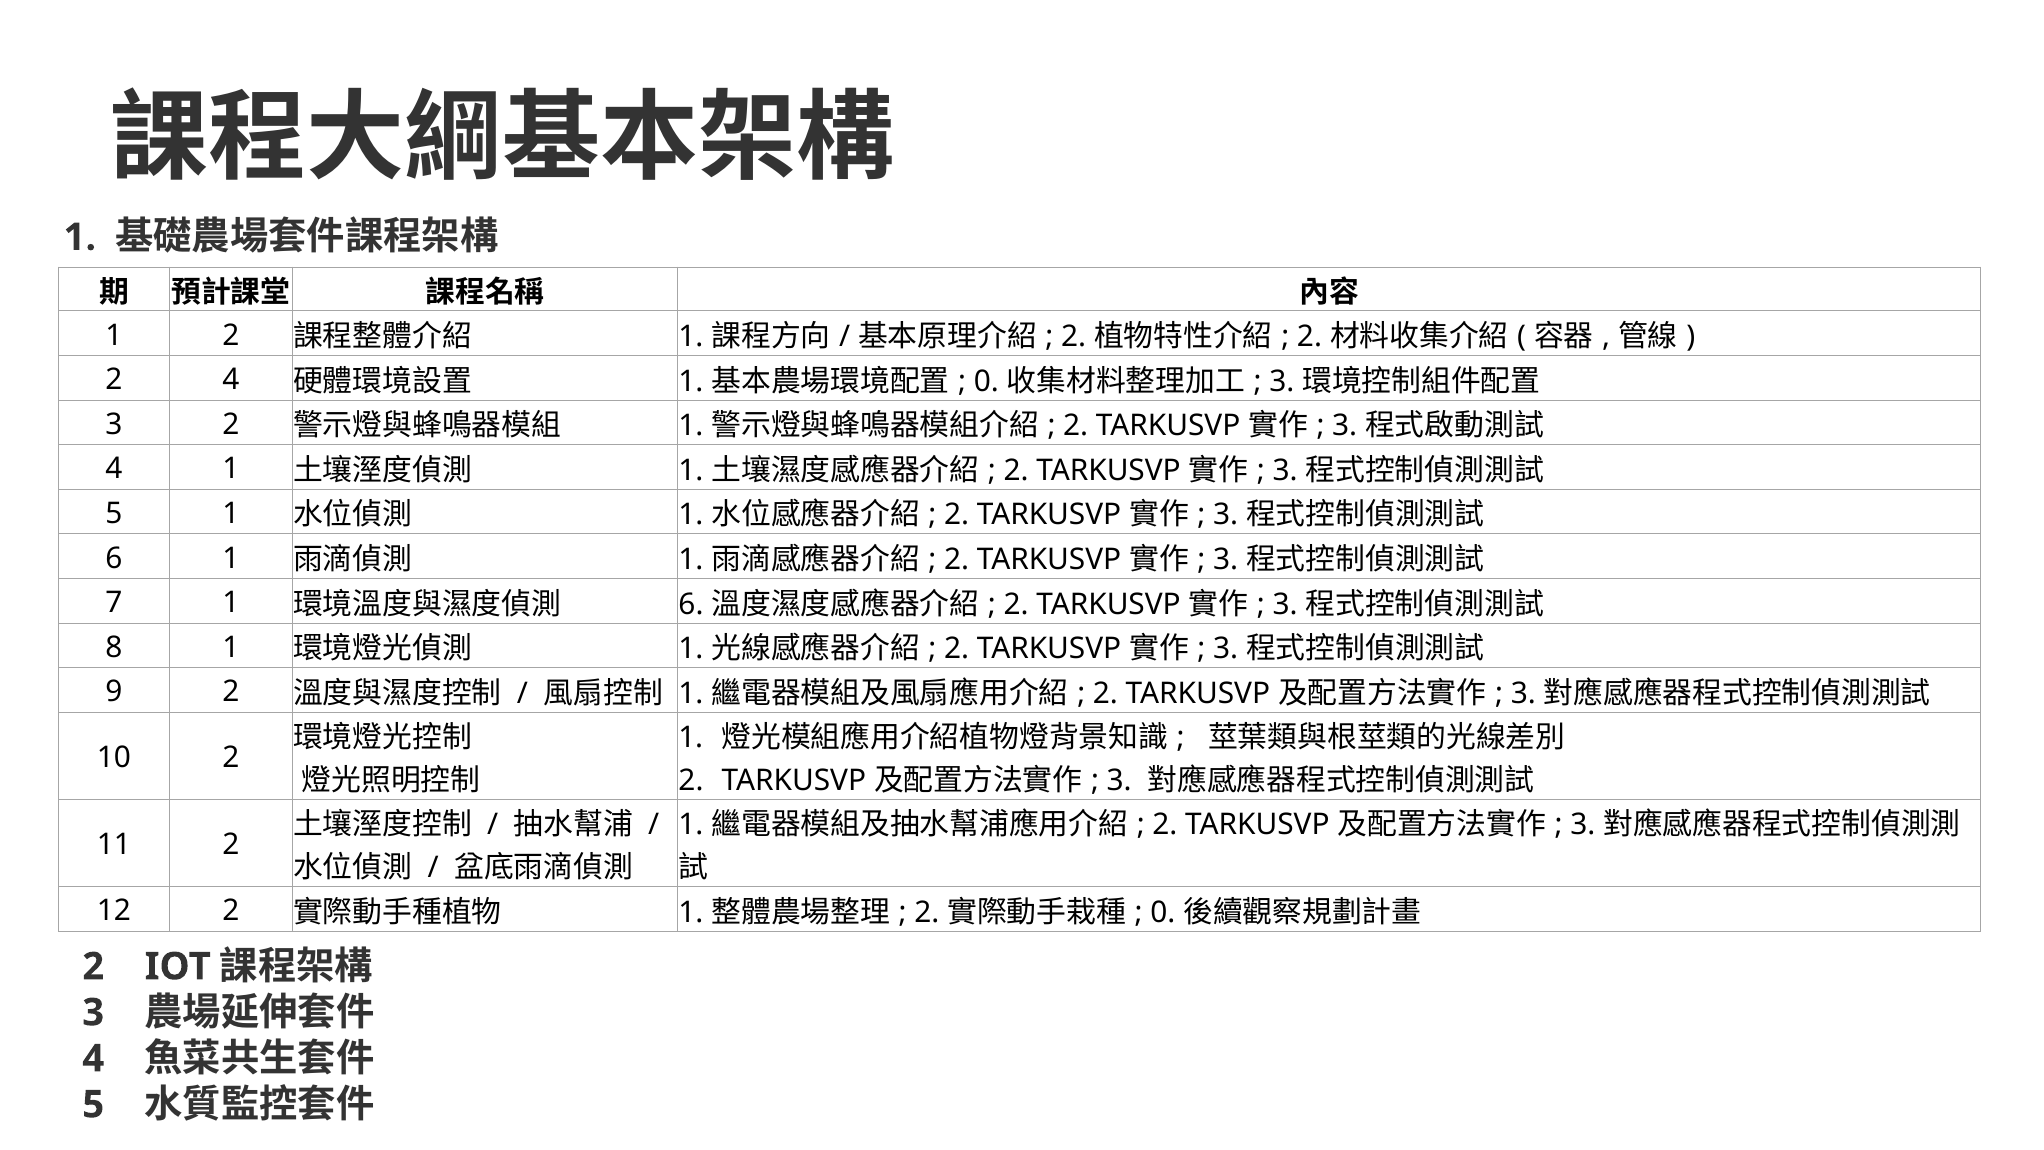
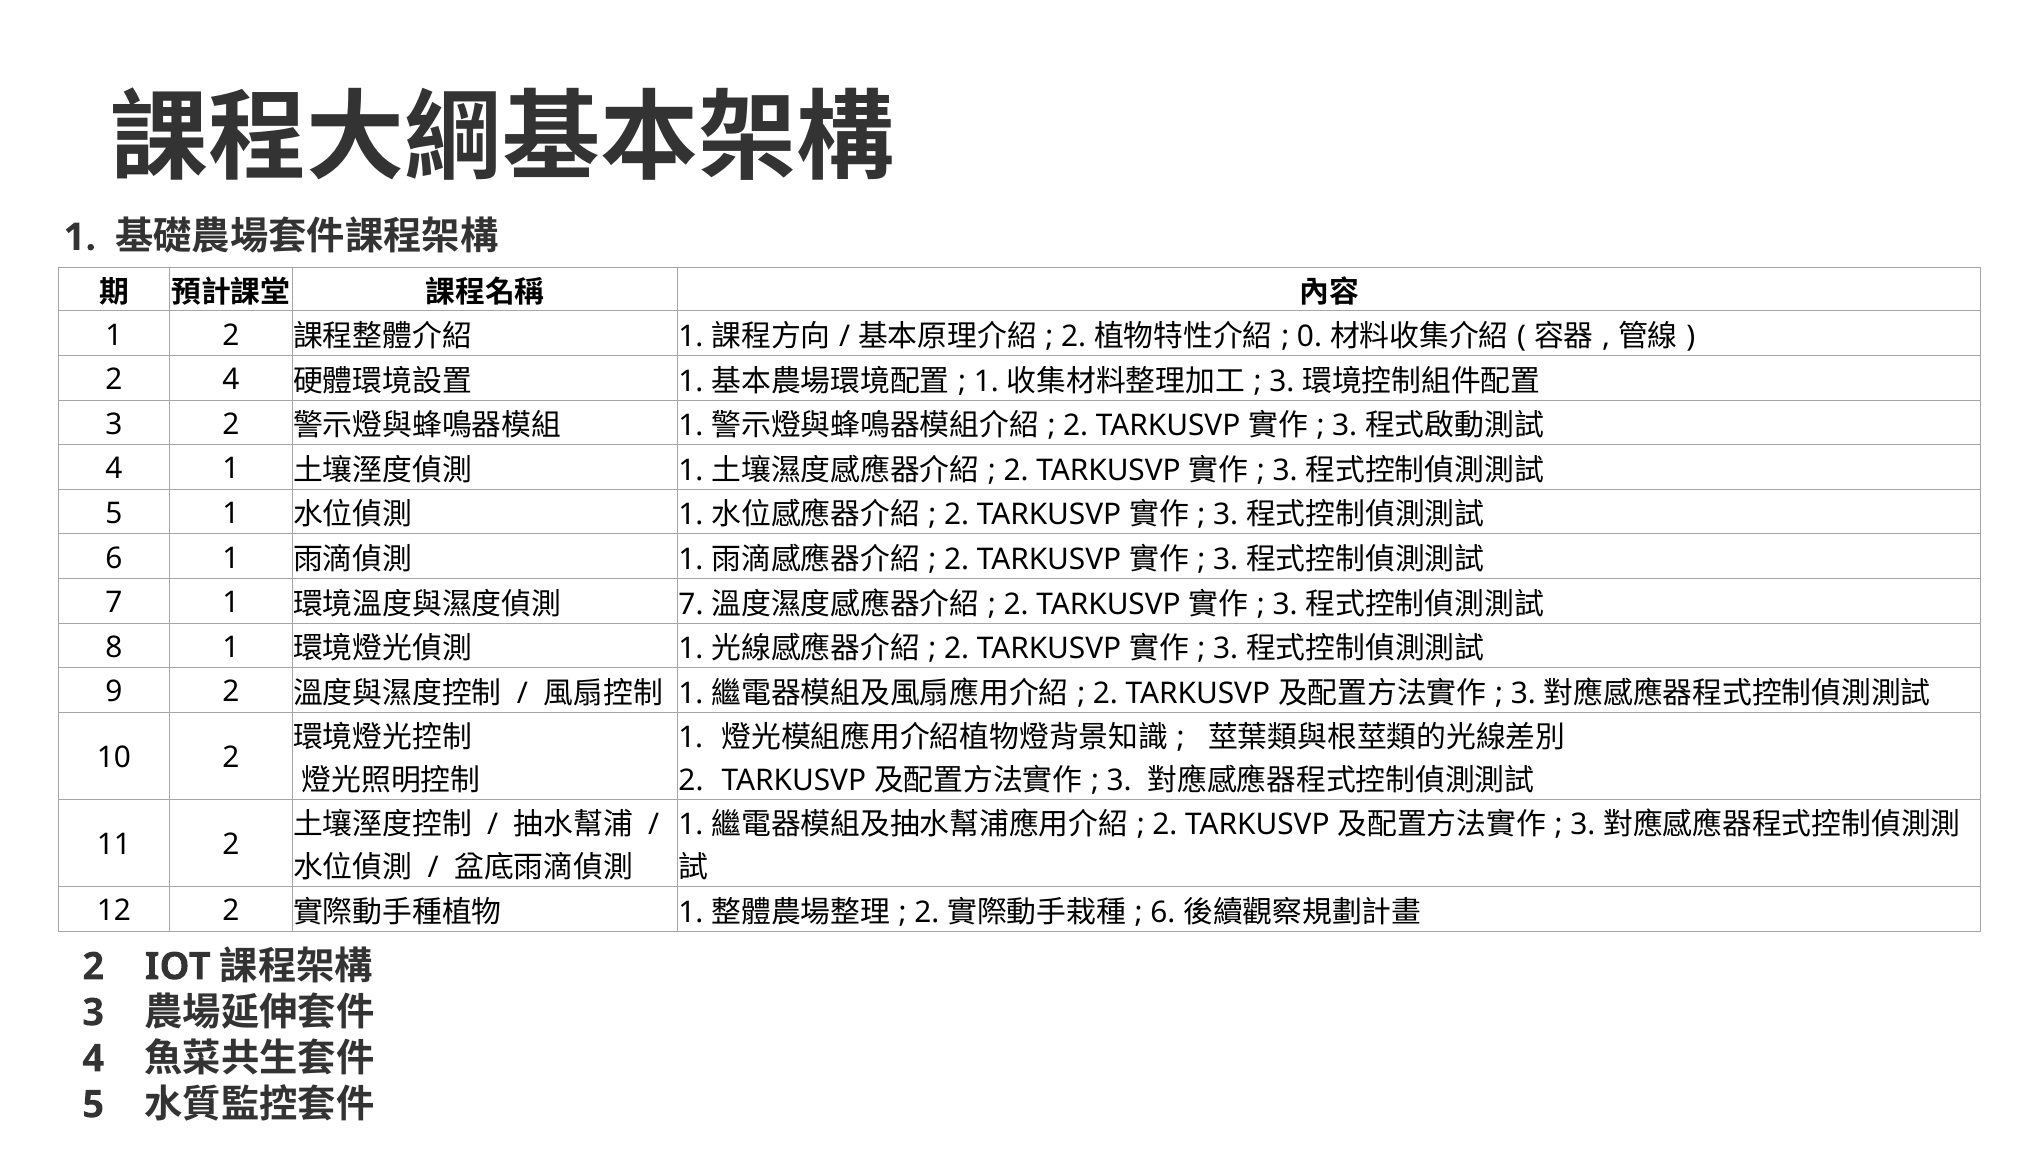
2 at (1309, 337): 2 -> 0
0 at (986, 381): 0 -> 1
6 at (691, 604): 6 -> 7
0 at (1163, 912): 0 -> 6
